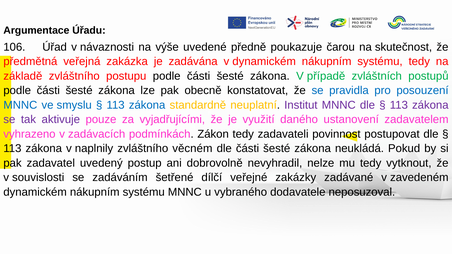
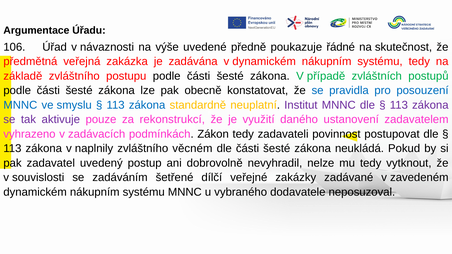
čarou: čarou -> řádné
vyjadřujícími: vyjadřujícími -> rekonstrukcí
